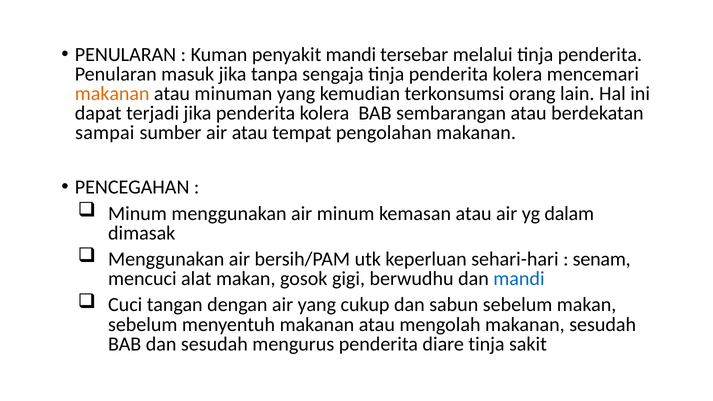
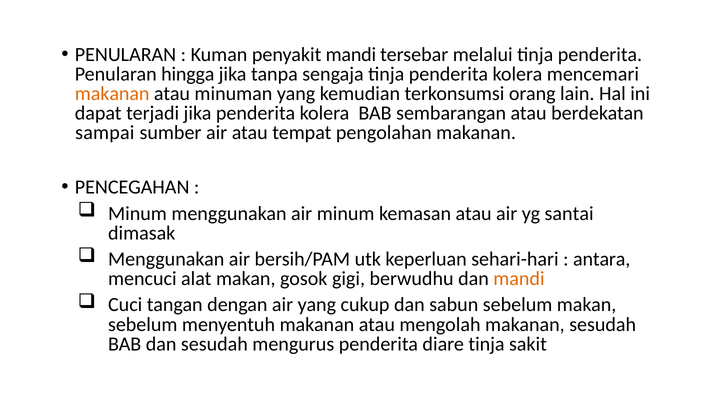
masuk: masuk -> hingga
dalam: dalam -> santai
senam: senam -> antara
mandi at (519, 279) colour: blue -> orange
